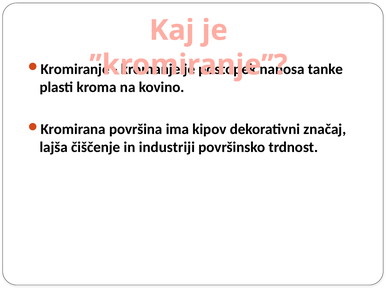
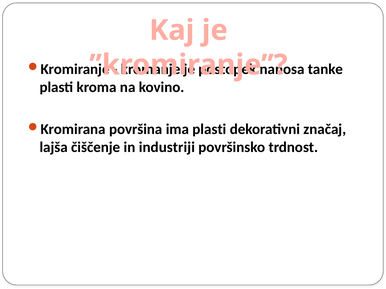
ima kipov: kipov -> plasti
